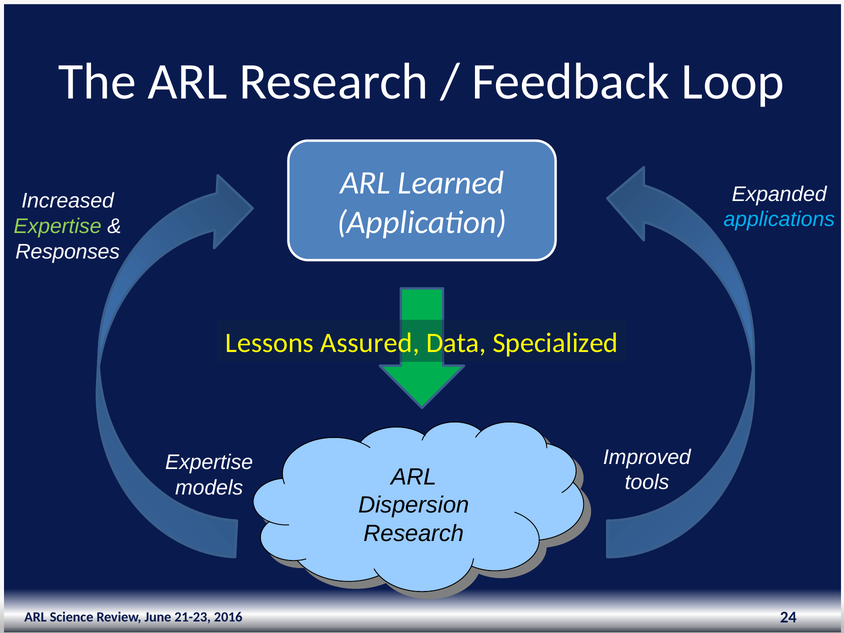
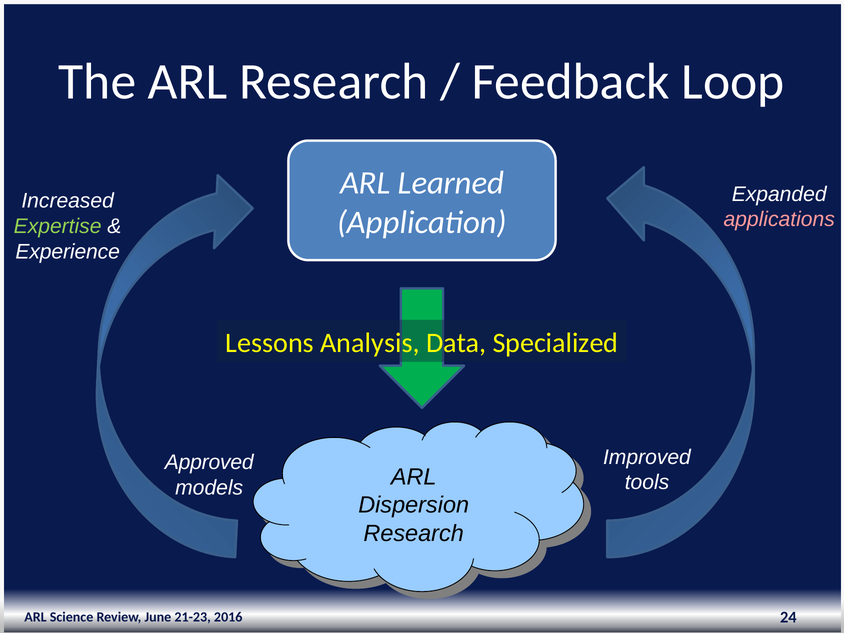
applications colour: light blue -> pink
Responses: Responses -> Experience
Assured: Assured -> Analysis
Expertise at (209, 462): Expertise -> Approved
